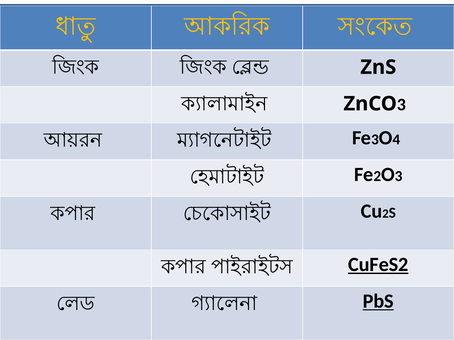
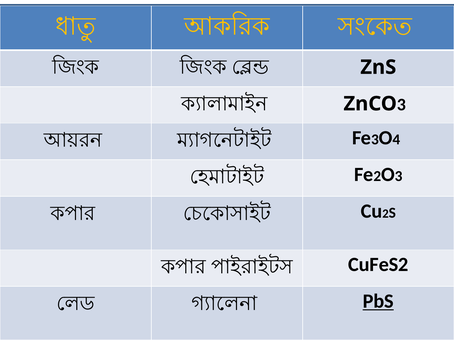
CuFeS2 underline: present -> none
